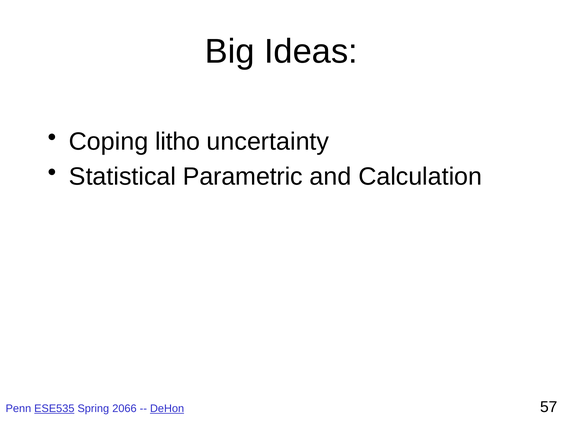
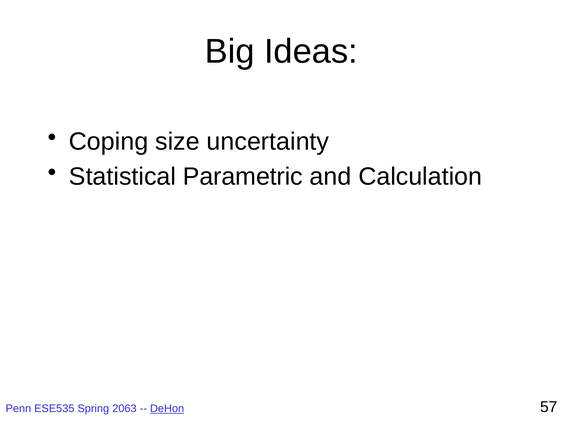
litho: litho -> size
ESE535 underline: present -> none
2066: 2066 -> 2063
